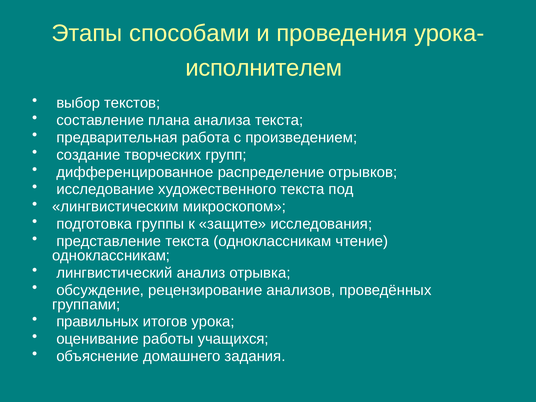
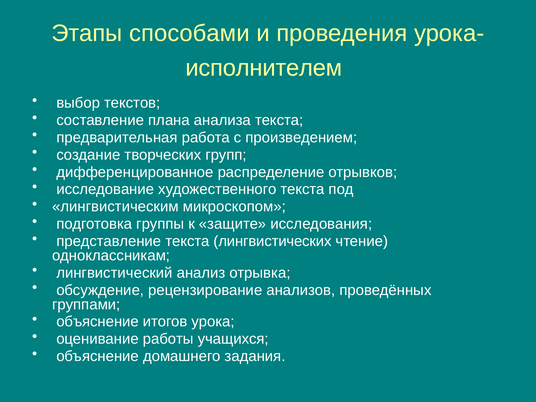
текста одноклассникам: одноклассникам -> лингвистических
правильных at (98, 322): правильных -> объяснение
